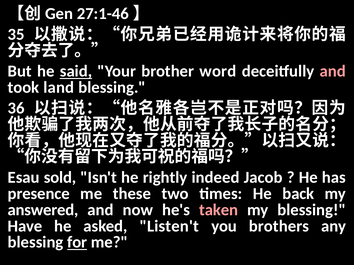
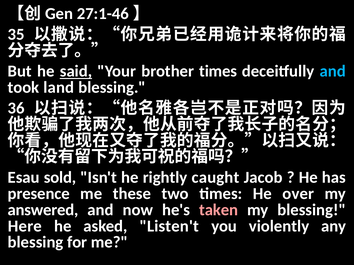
brother word: word -> times
and at (333, 71) colour: pink -> light blue
indeed: indeed -> caught
back: back -> over
Have: Have -> Here
brothers: brothers -> violently
for underline: present -> none
